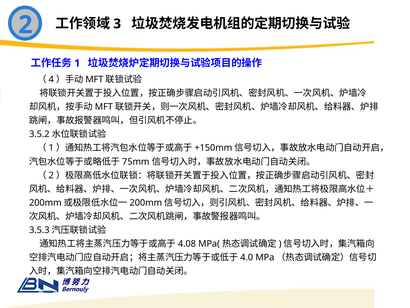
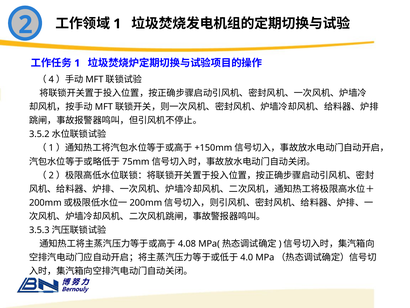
3 at (117, 24): 3 -> 1
